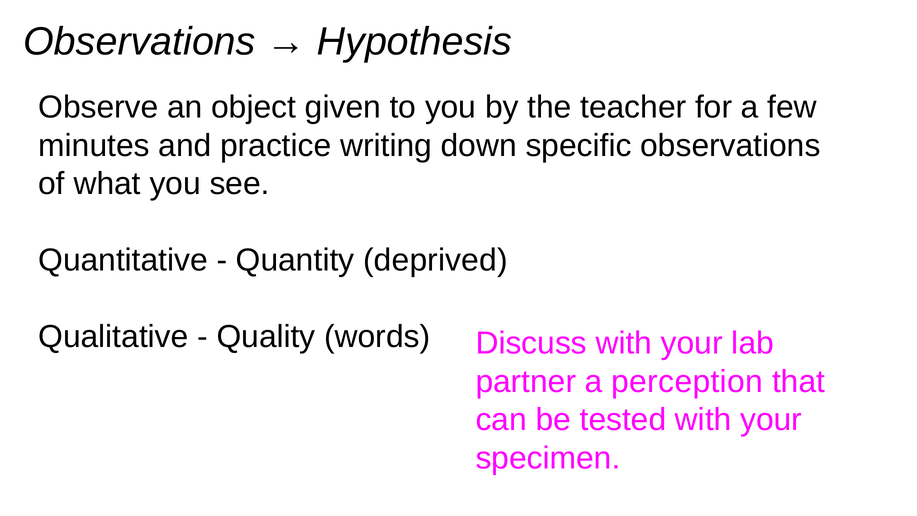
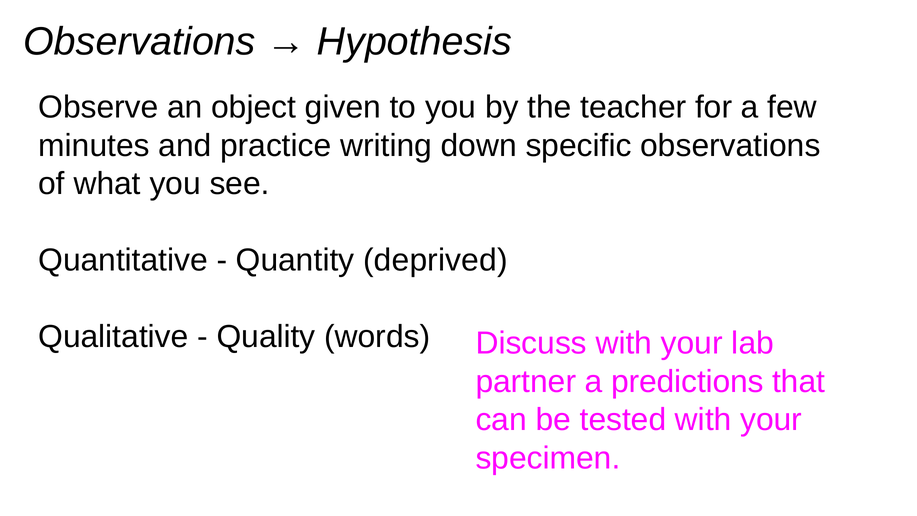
perception: perception -> predictions
